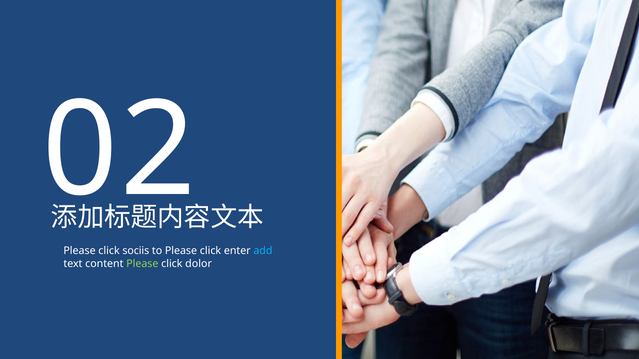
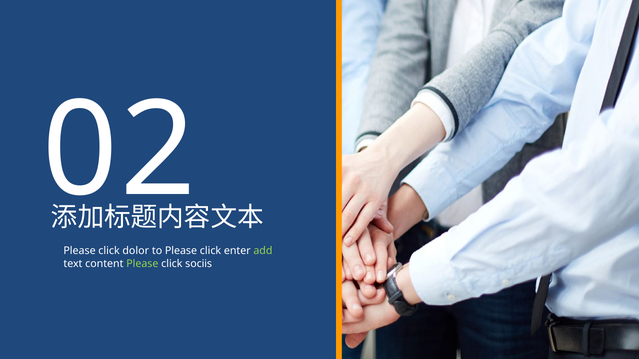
sociis: sociis -> dolor
add colour: light blue -> light green
dolor: dolor -> sociis
